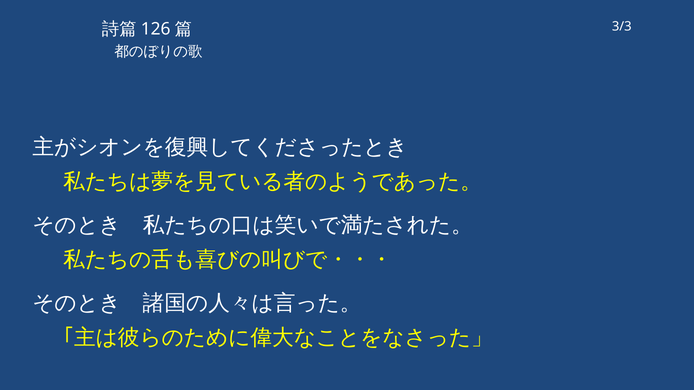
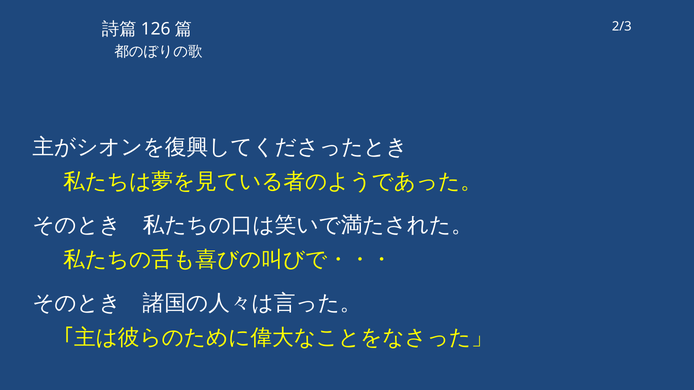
3/3: 3/3 -> 2/3
